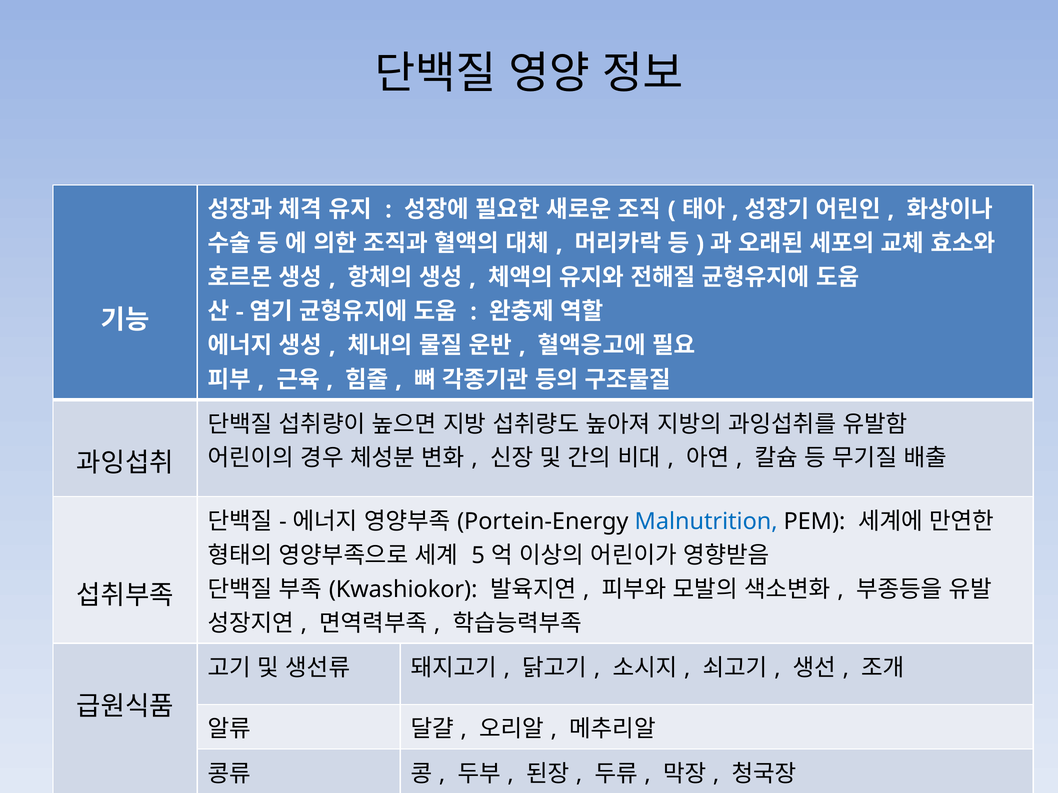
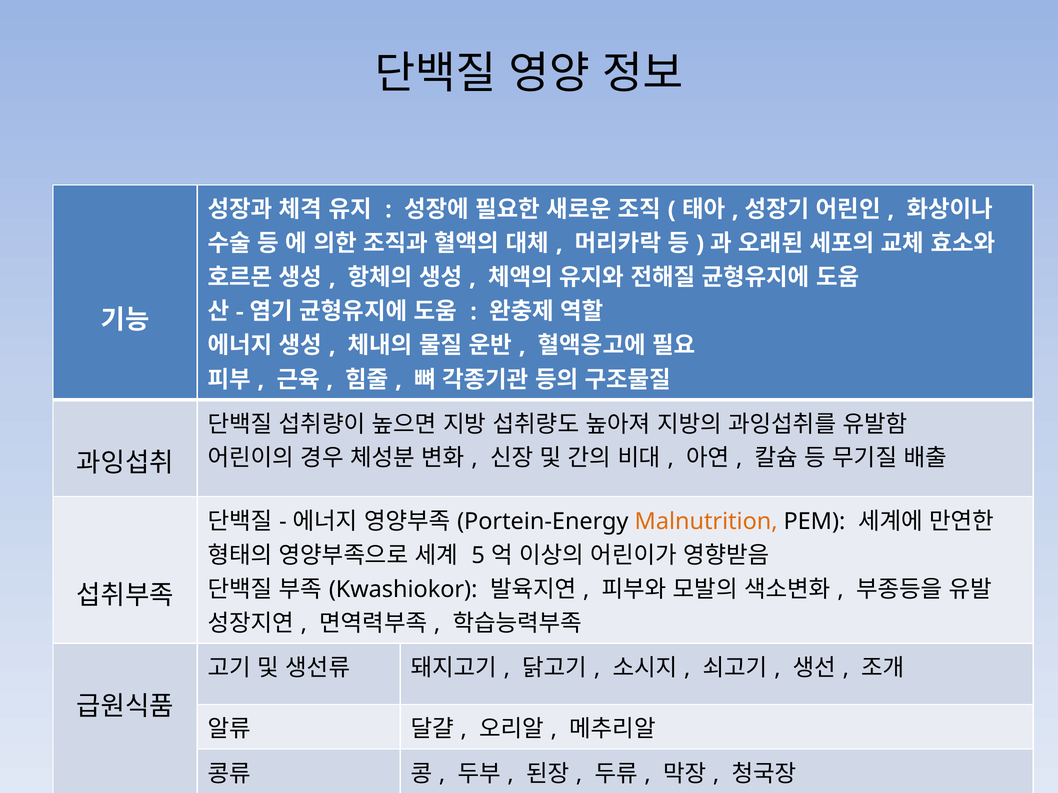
Malnutrition colour: blue -> orange
